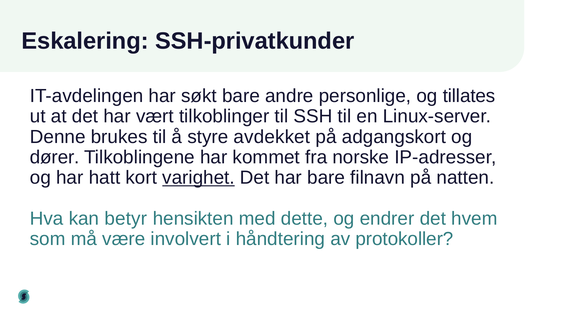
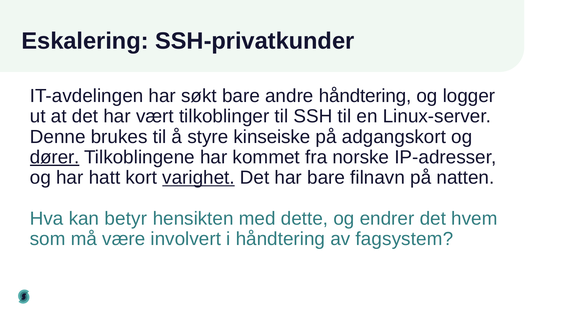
andre personlige: personlige -> håndtering
tillates: tillates -> logger
avdekket: avdekket -> kinseiske
dører underline: none -> present
protokoller: protokoller -> fagsystem
